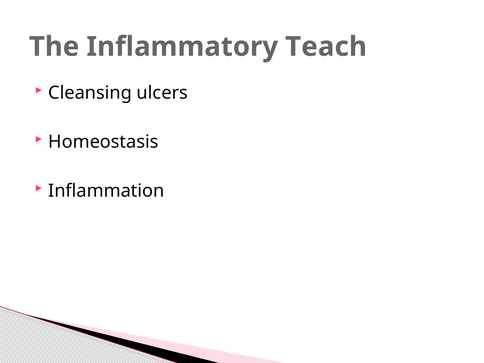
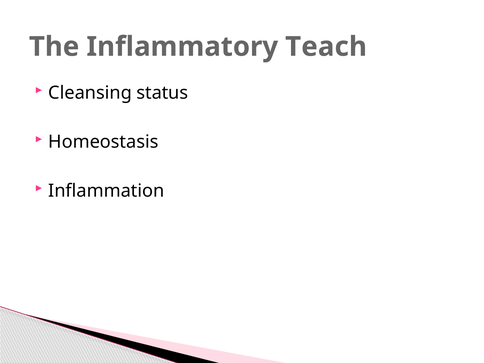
ulcers: ulcers -> status
